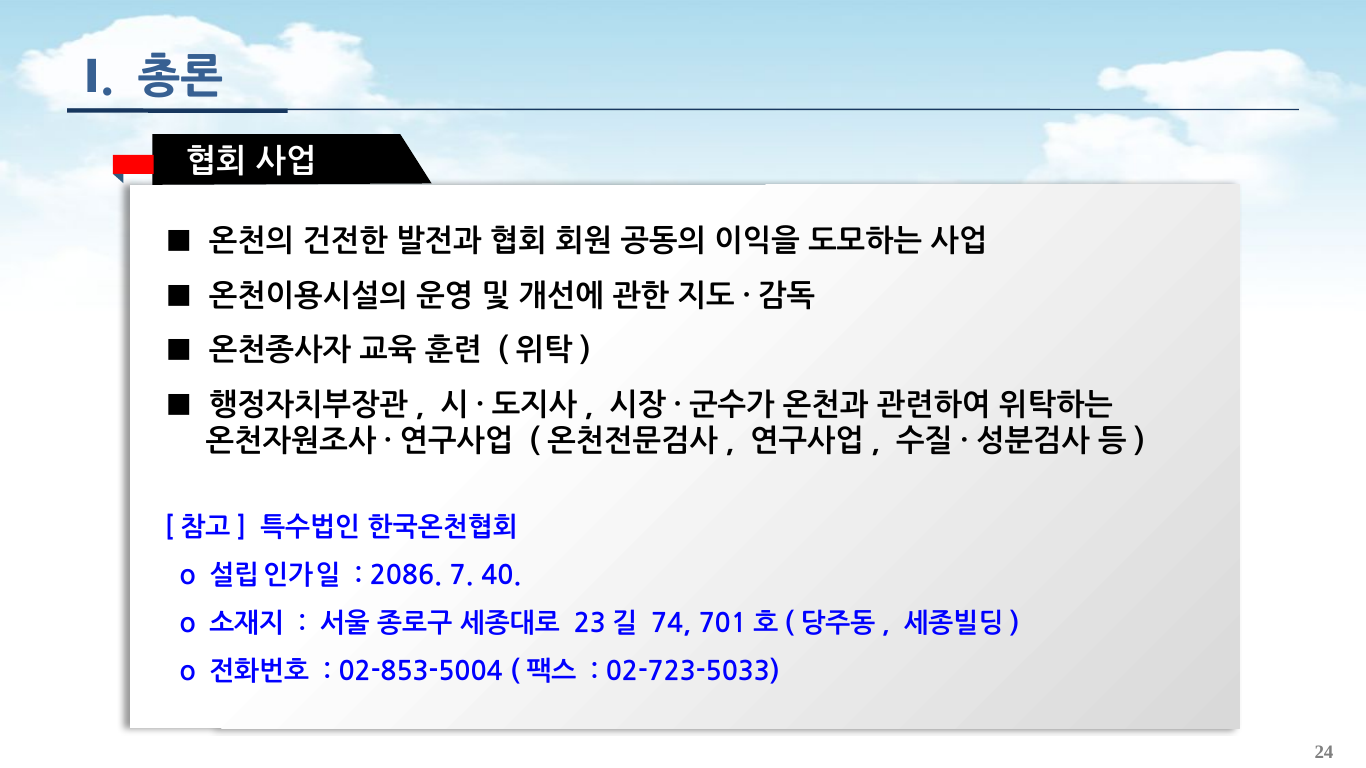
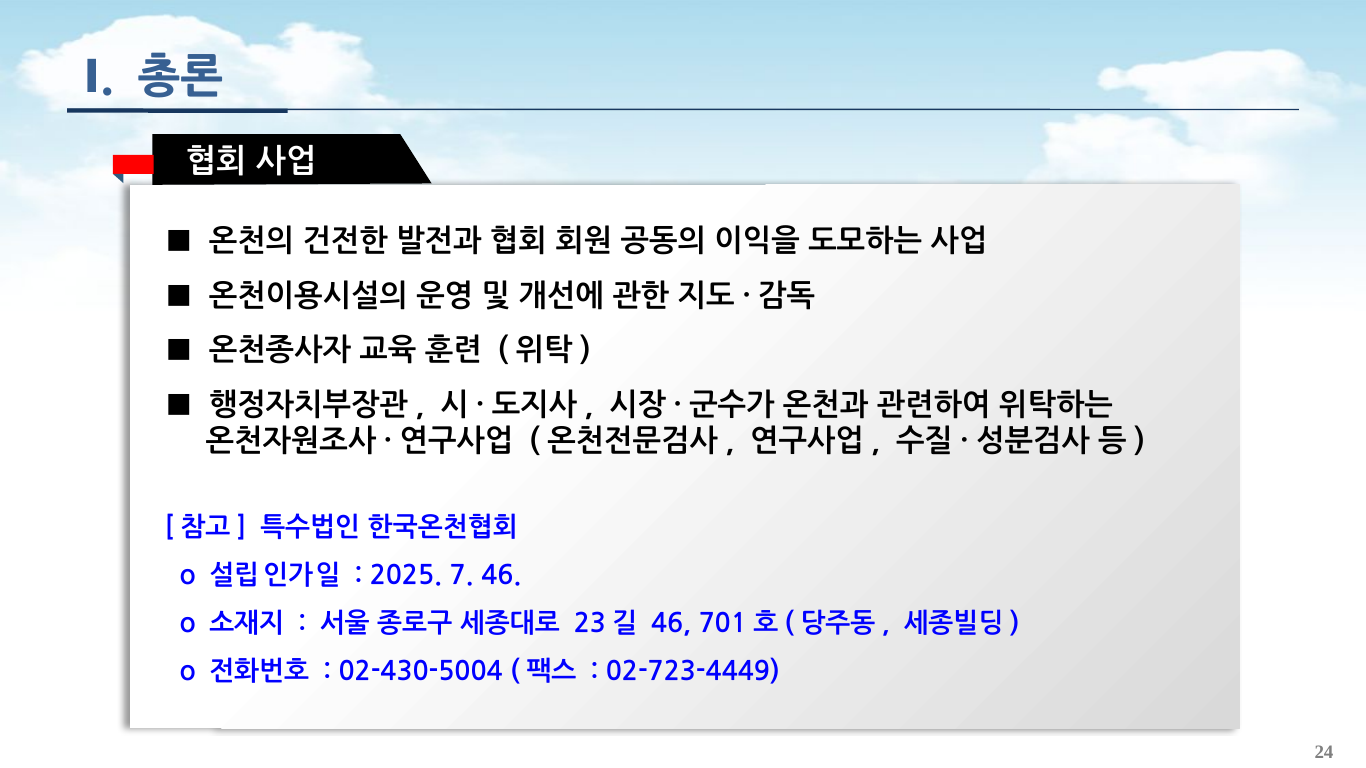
2086: 2086 -> 2025
7 40: 40 -> 46
74 at (671, 624): 74 -> 46
02-853-5004: 02-853-5004 -> 02-430-5004
02-723-5033: 02-723-5033 -> 02-723-4449
